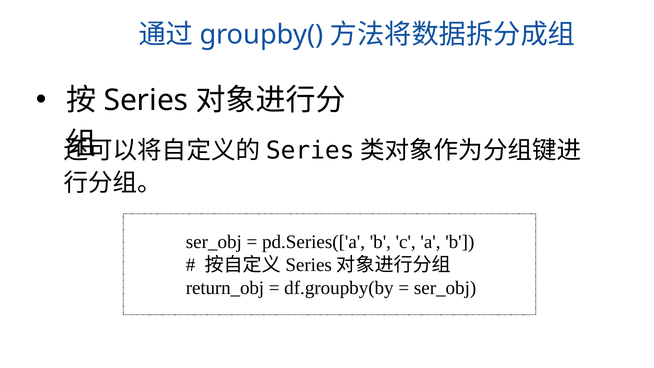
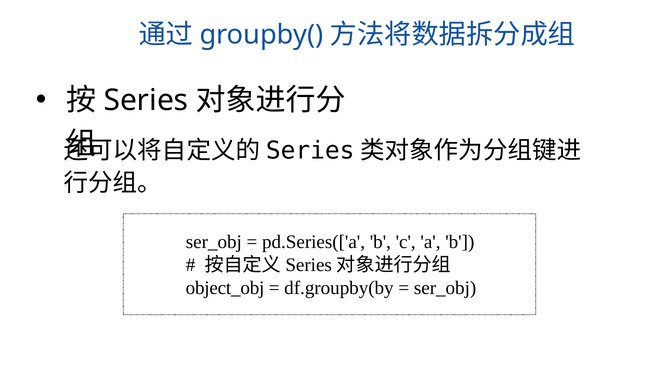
return_obj: return_obj -> object_obj
